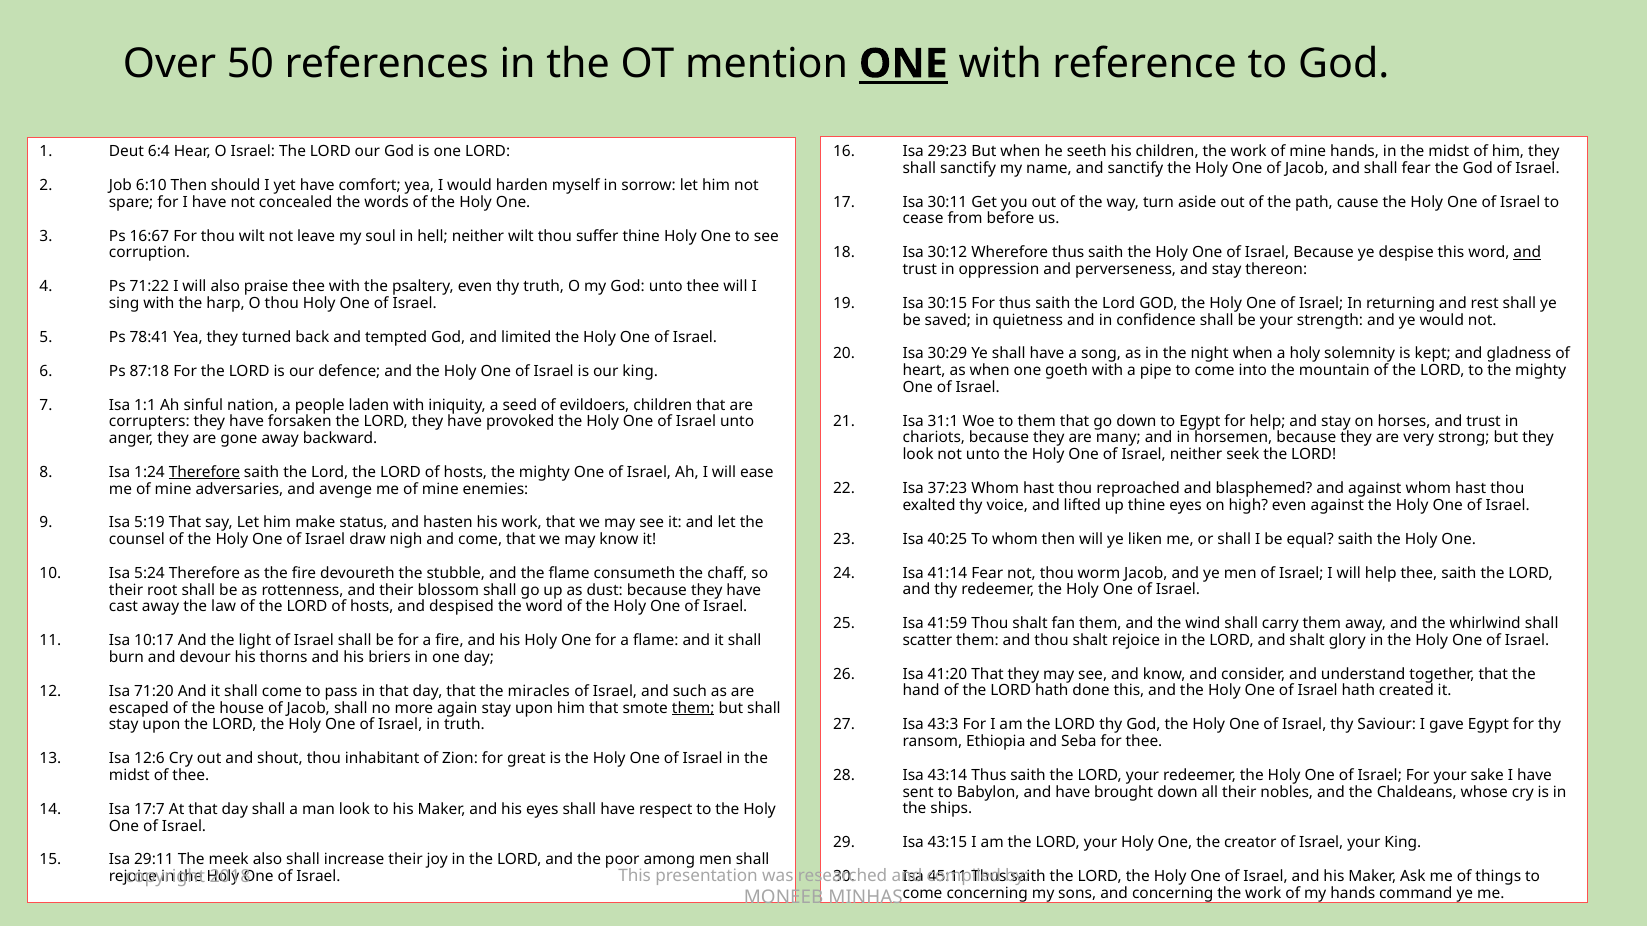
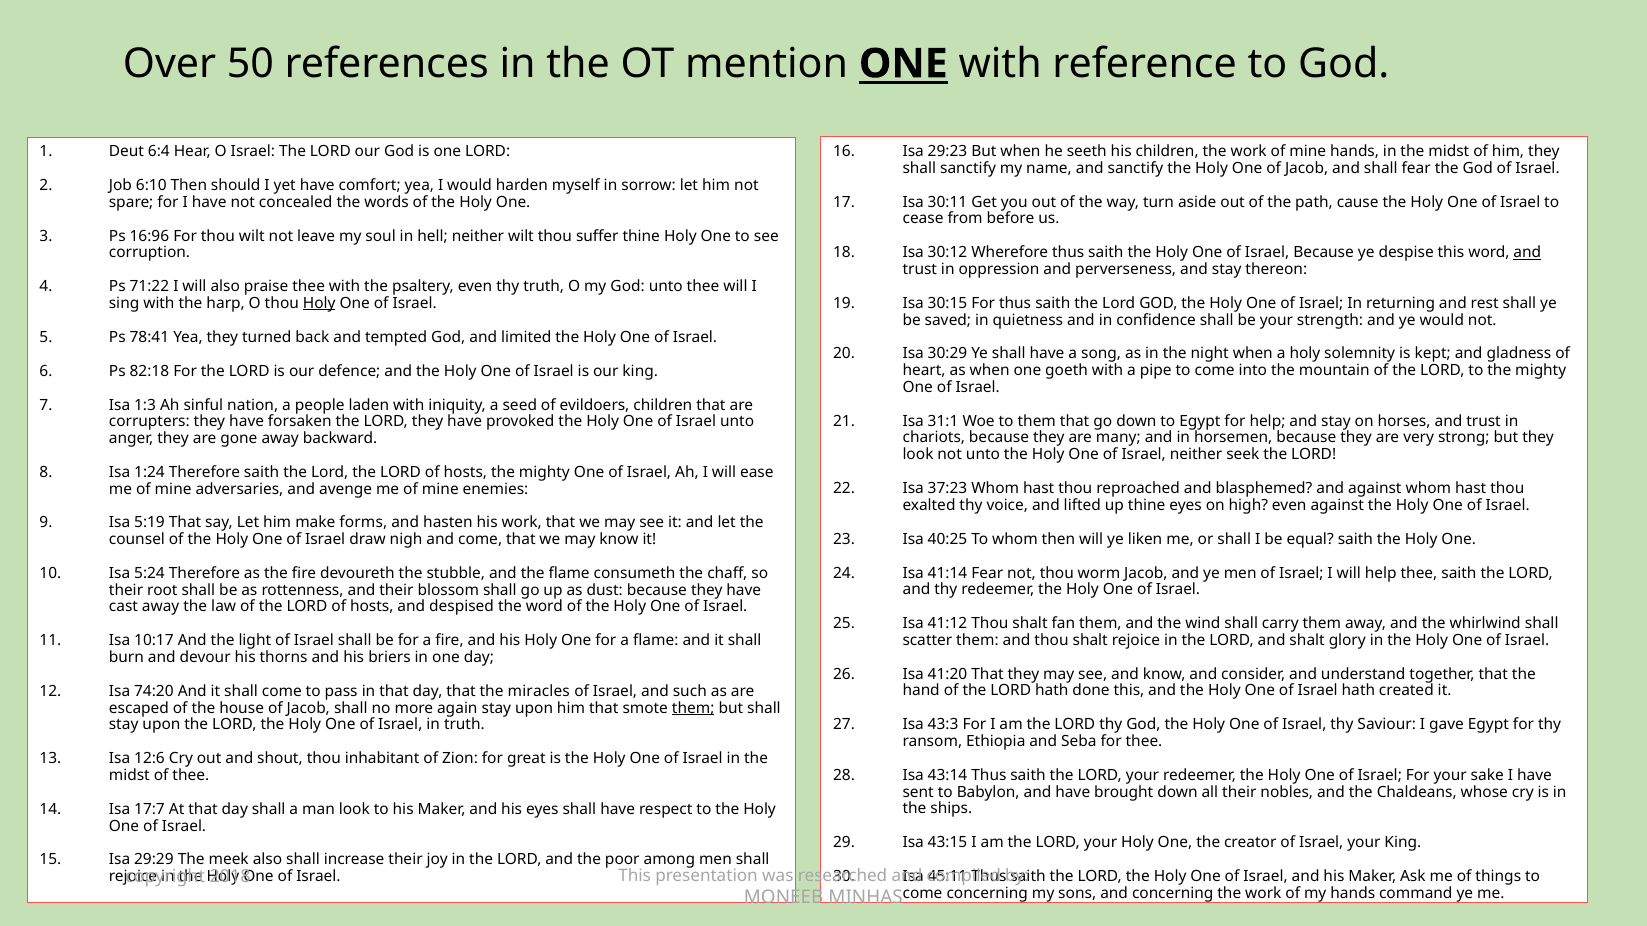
16:67: 16:67 -> 16:96
Holy at (319, 303) underline: none -> present
87:18: 87:18 -> 82:18
1:1: 1:1 -> 1:3
Therefore at (205, 472) underline: present -> none
status: status -> forms
41:59: 41:59 -> 41:12
71:20: 71:20 -> 74:20
29:11: 29:11 -> 29:29
